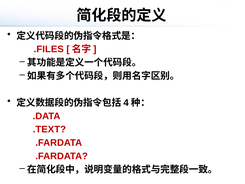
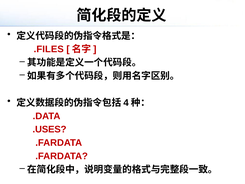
.TEXT: .TEXT -> .USES
